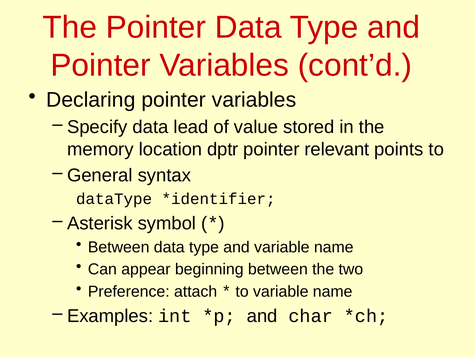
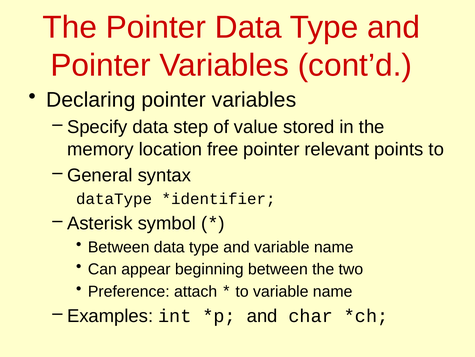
lead: lead -> step
dptr: dptr -> free
